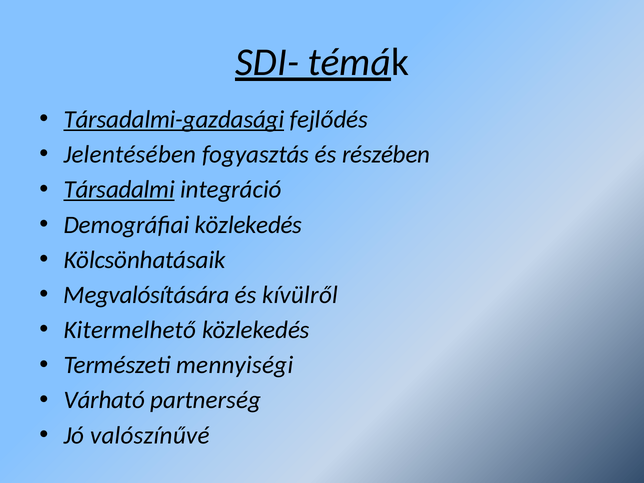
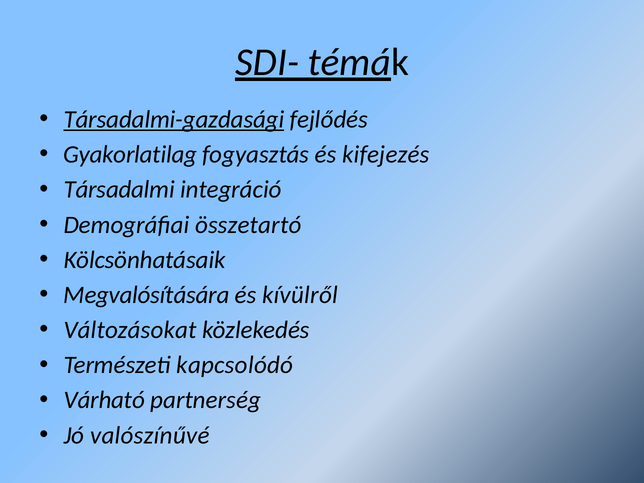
Jelentésében: Jelentésében -> Gyakorlatilag
részében: részében -> kifejezés
Társadalmi underline: present -> none
Demográfiai közlekedés: közlekedés -> összetartó
Kitermelhető: Kitermelhető -> Változásokat
mennyiségi: mennyiségi -> kapcsolódó
